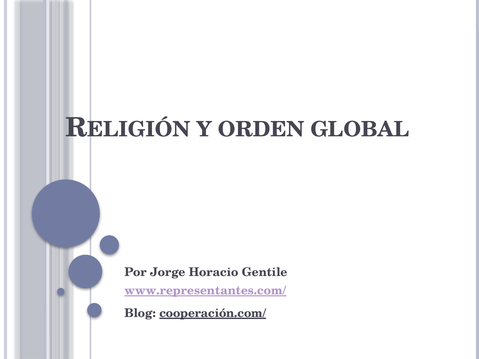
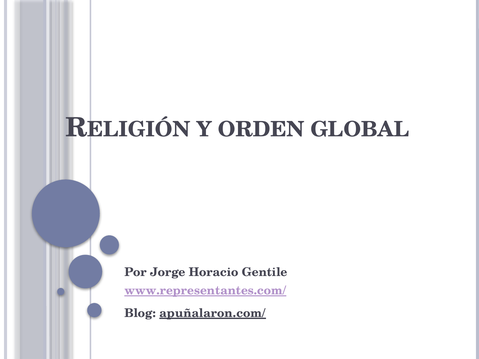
cooperación.com/: cooperación.com/ -> apuñalaron.com/
